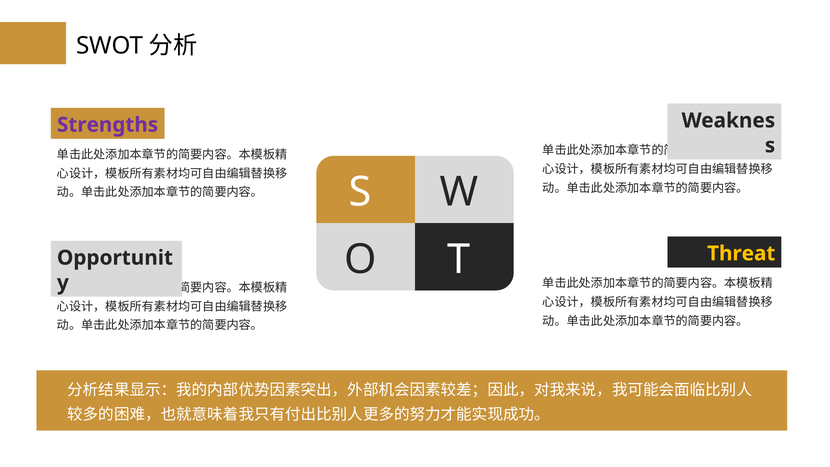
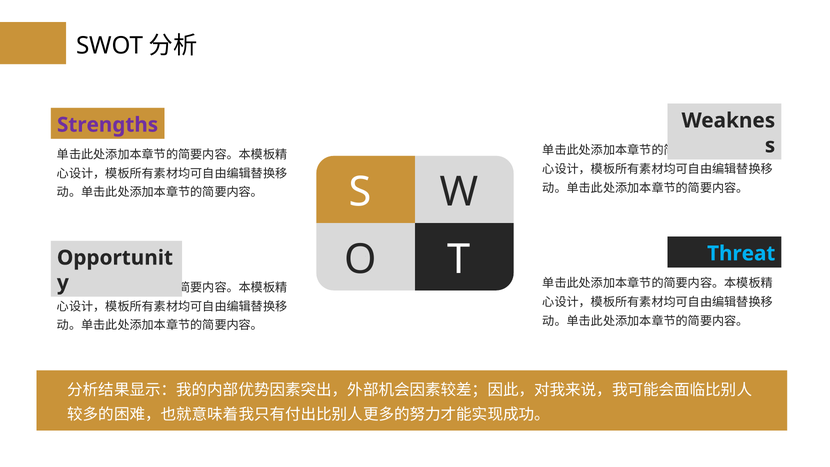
Threat colour: yellow -> light blue
